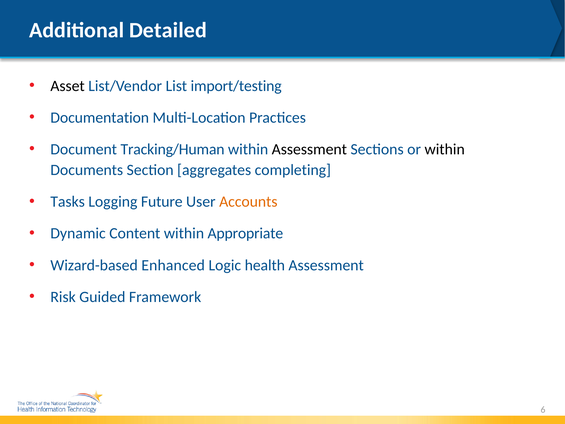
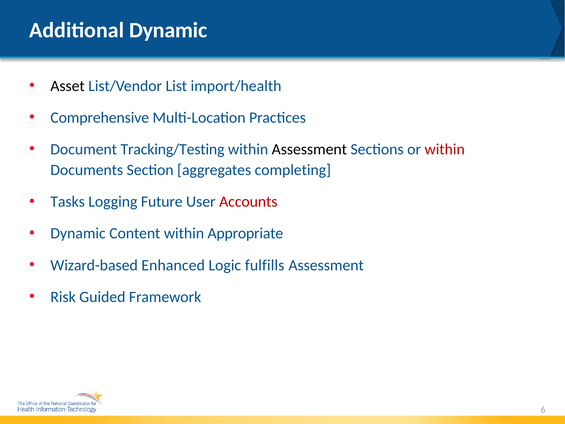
Additional Detailed: Detailed -> Dynamic
import/testing: import/testing -> import/health
Documentation: Documentation -> Comprehensive
Tracking/Human: Tracking/Human -> Tracking/Testing
within at (445, 149) colour: black -> red
Accounts colour: orange -> red
health: health -> fulfills
